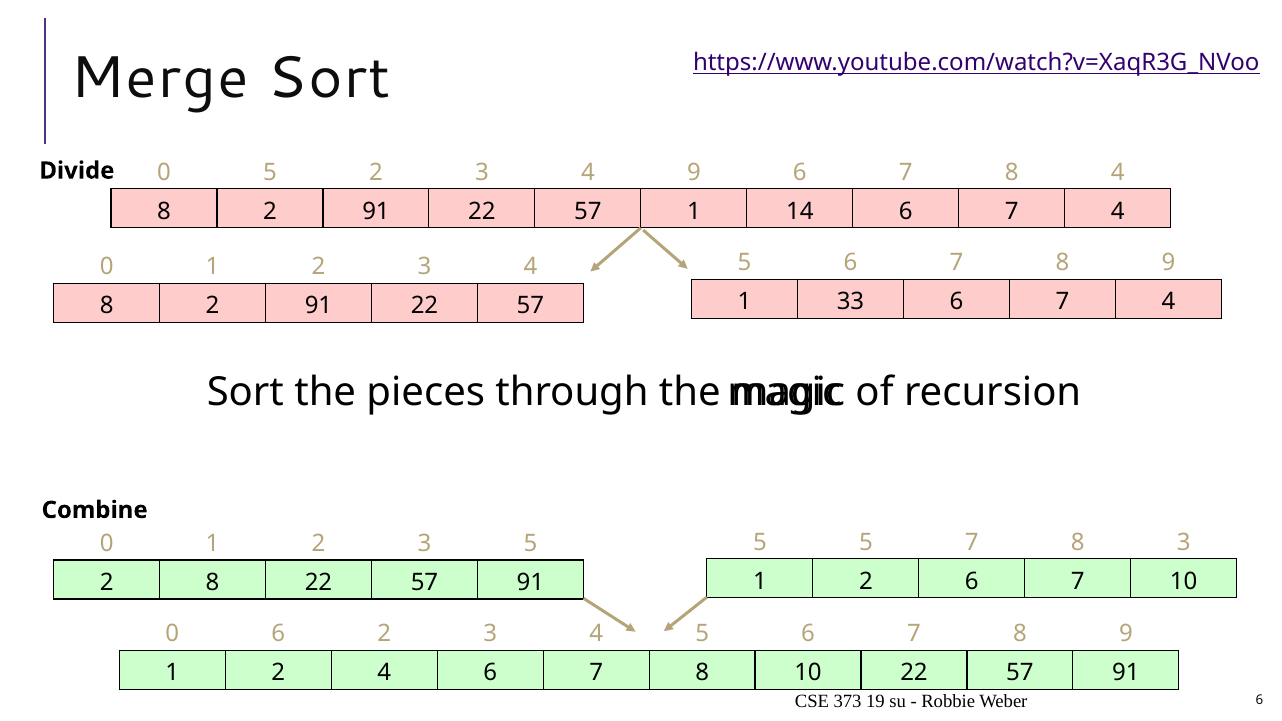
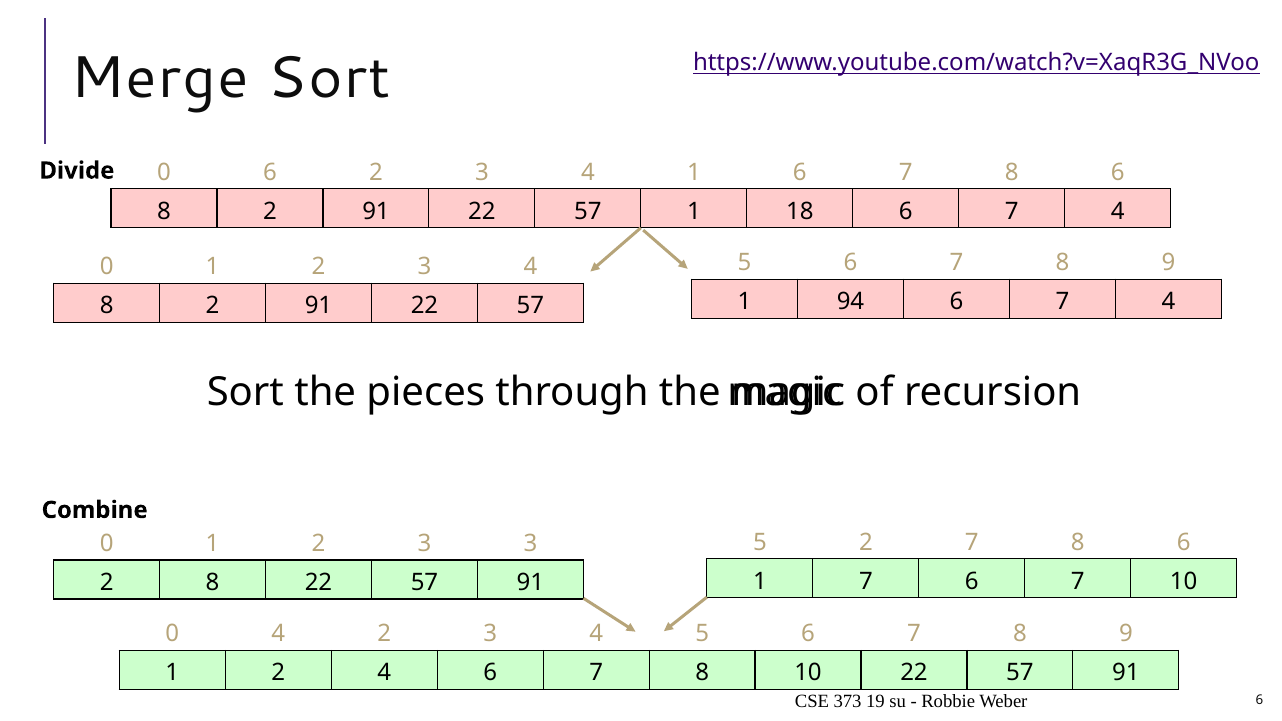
0 5: 5 -> 6
4 9: 9 -> 1
6 7 8 4: 4 -> 6
14: 14 -> 18
33: 33 -> 94
5 5: 5 -> 2
3 at (1184, 542): 3 -> 6
3 5: 5 -> 3
2 at (866, 581): 2 -> 7
0 6: 6 -> 4
